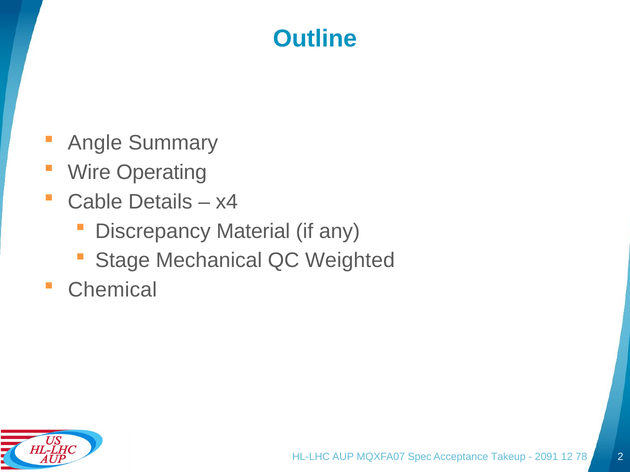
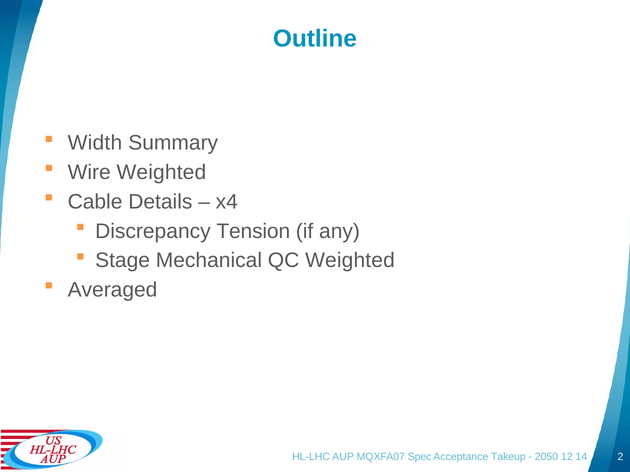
Angle: Angle -> Width
Wire Operating: Operating -> Weighted
Material: Material -> Tension
Chemical: Chemical -> Averaged
2091: 2091 -> 2050
78: 78 -> 14
